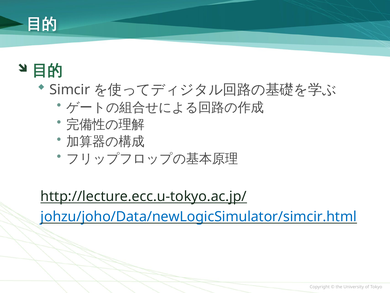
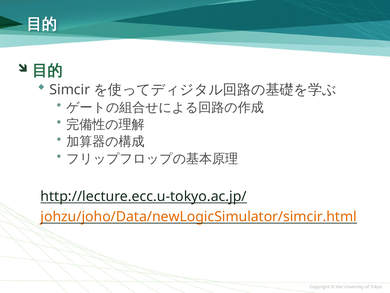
johzu/joho/Data/newLogicSimulator/simcir.html colour: blue -> orange
